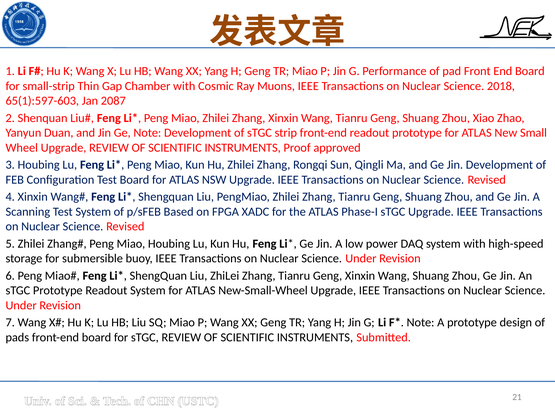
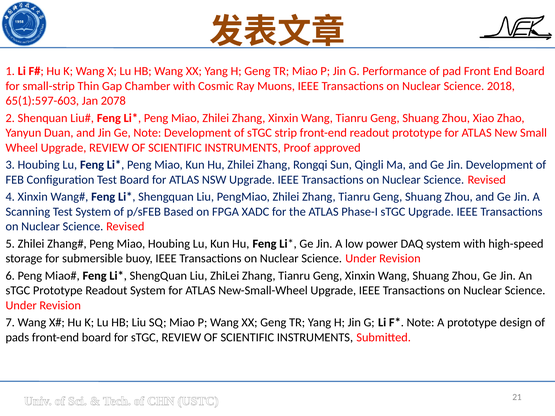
2087: 2087 -> 2078
